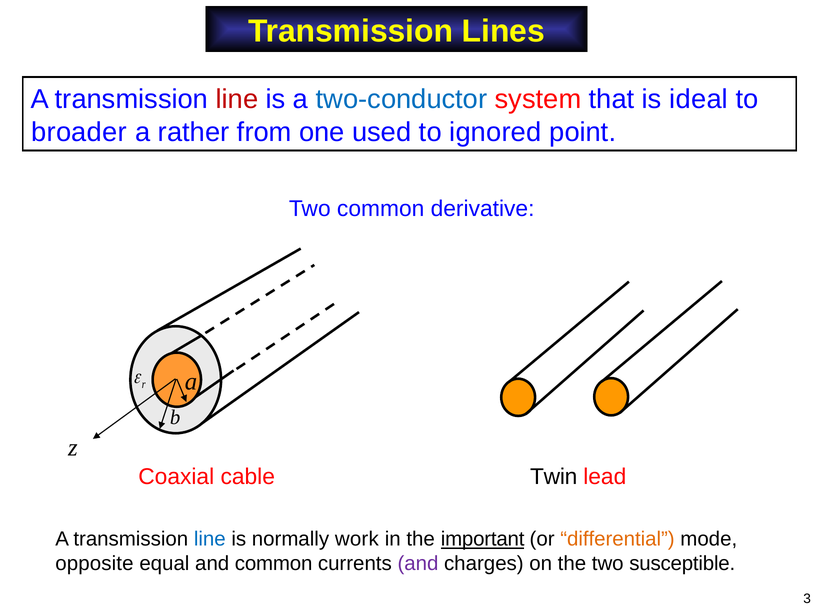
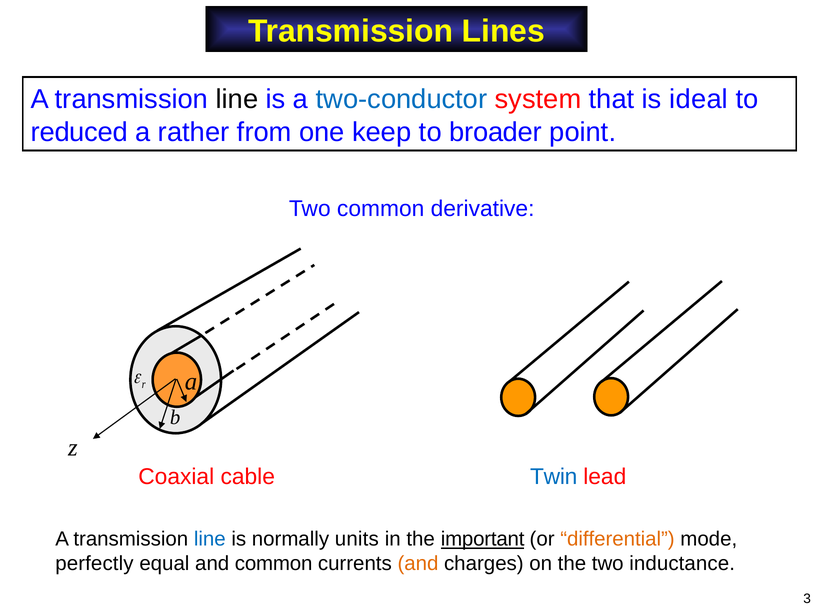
line at (237, 99) colour: red -> black
broader: broader -> reduced
used: used -> keep
ignored: ignored -> broader
Twin colour: black -> blue
work: work -> units
opposite: opposite -> perfectly
and at (418, 564) colour: purple -> orange
susceptible: susceptible -> inductance
